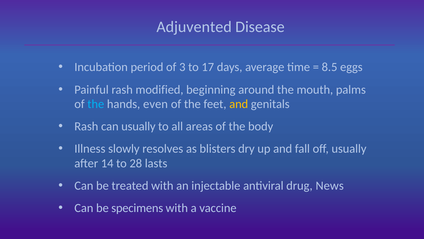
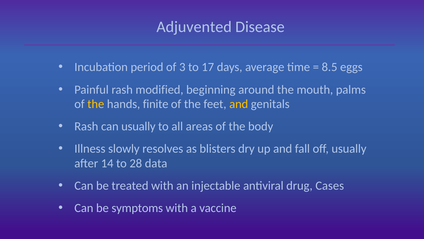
the at (96, 104) colour: light blue -> yellow
even: even -> finite
lasts: lasts -> data
News: News -> Cases
specimens: specimens -> symptoms
